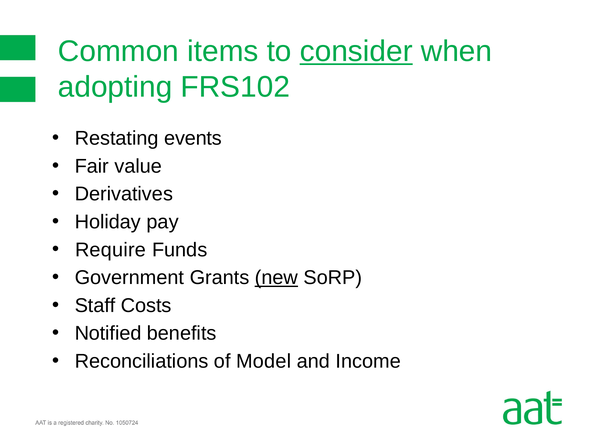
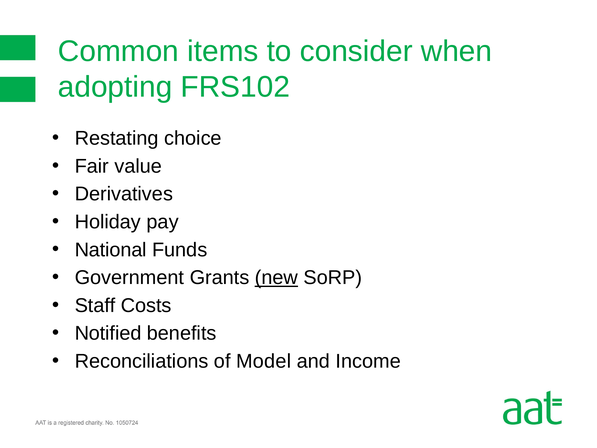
consider underline: present -> none
events: events -> choice
Require: Require -> National
